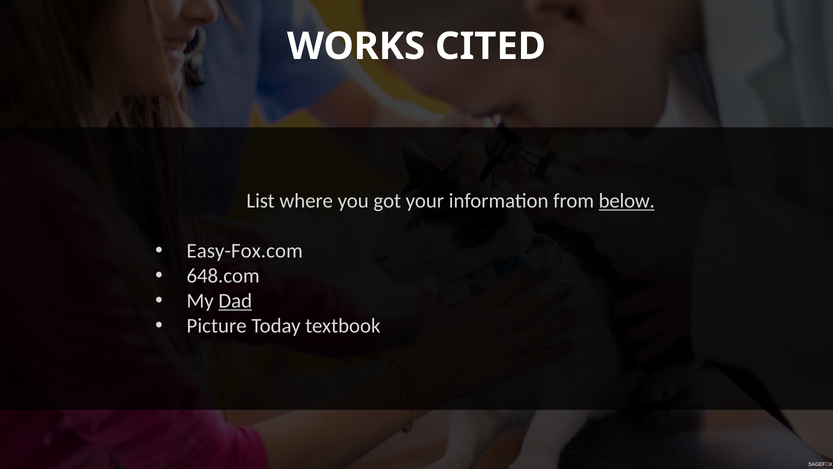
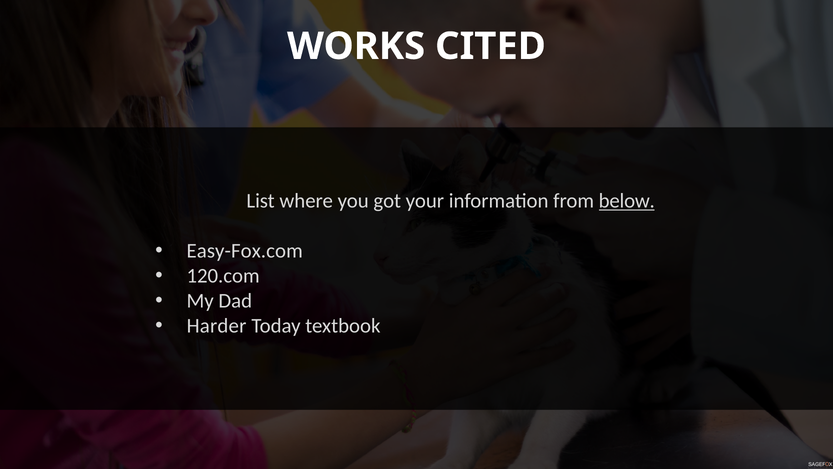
648.com: 648.com -> 120.com
Dad underline: present -> none
Picture: Picture -> Harder
